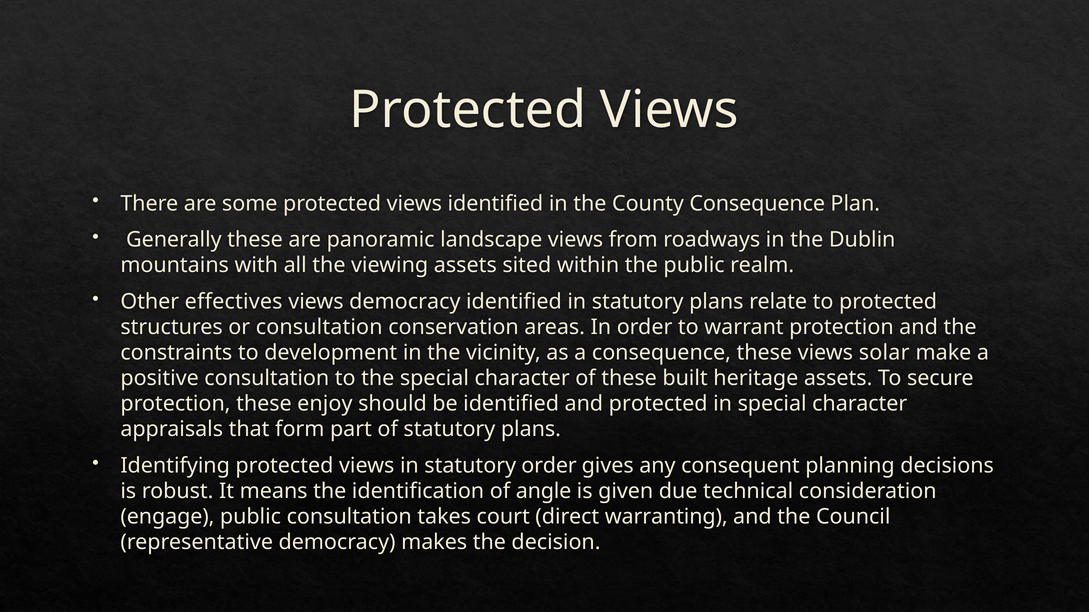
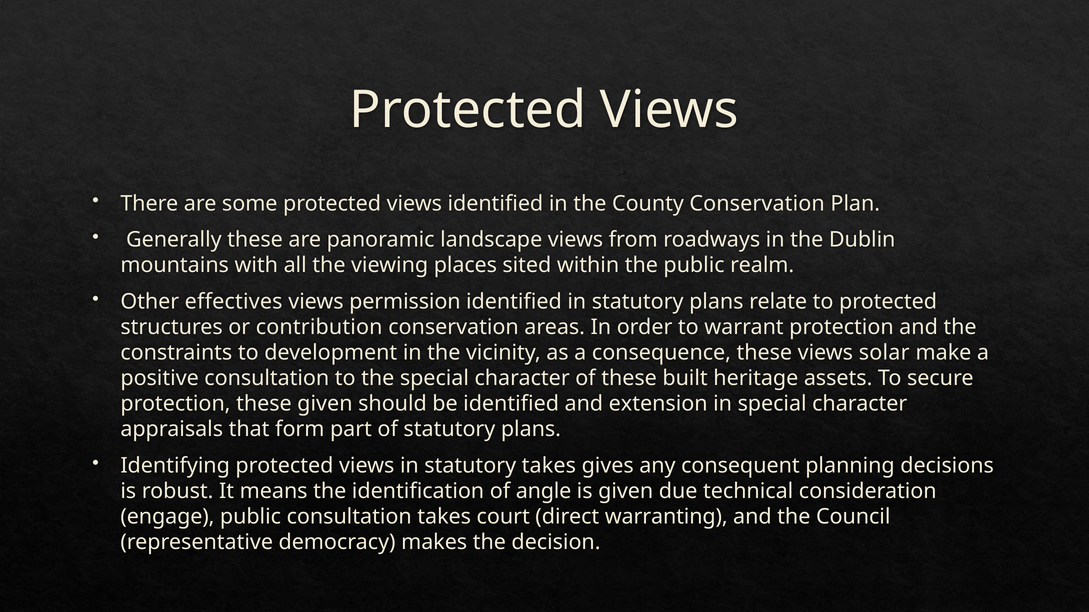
County Consequence: Consequence -> Conservation
viewing assets: assets -> places
views democracy: democracy -> permission
or consultation: consultation -> contribution
these enjoy: enjoy -> given
and protected: protected -> extension
statutory order: order -> takes
